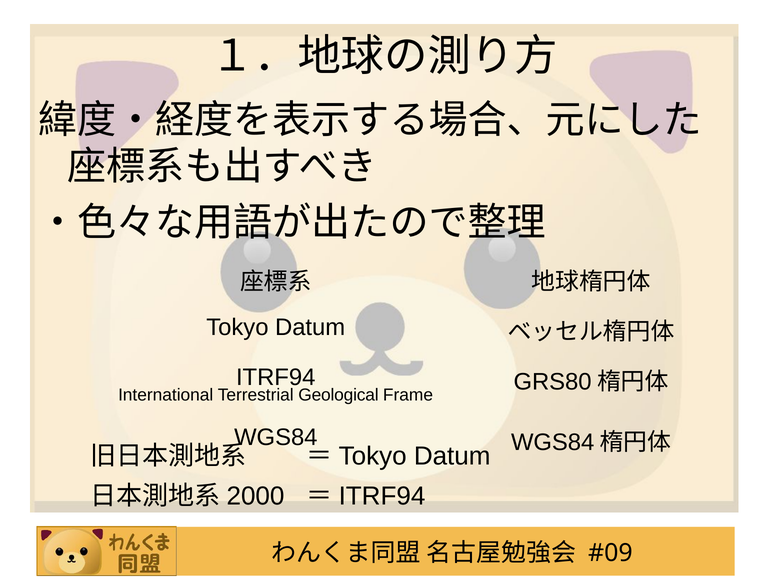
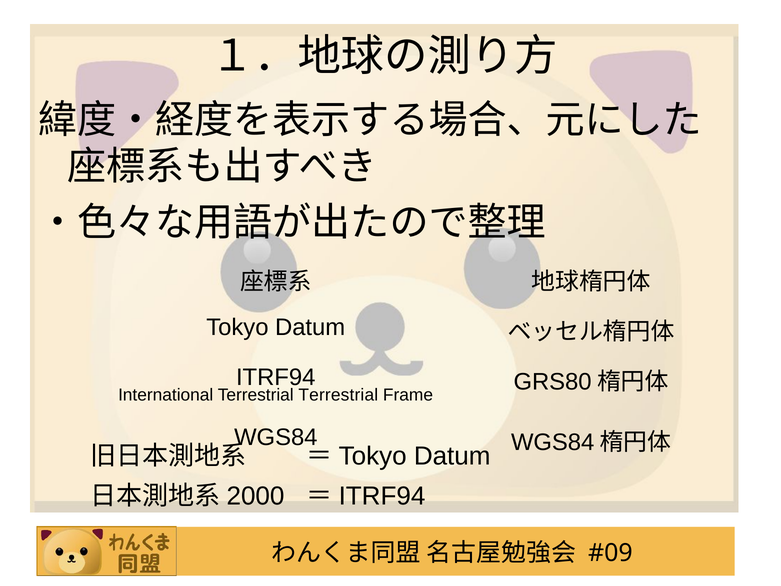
Terrestrial Geological: Geological -> Terrestrial
